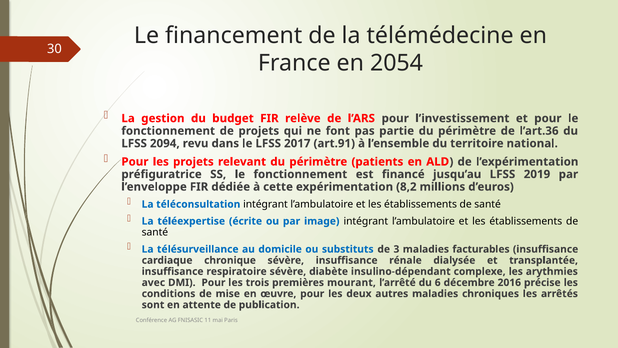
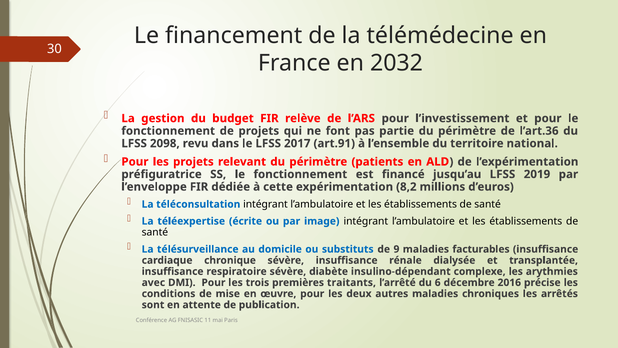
2054: 2054 -> 2032
2094: 2094 -> 2098
3: 3 -> 9
mourant: mourant -> traitants
